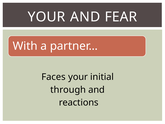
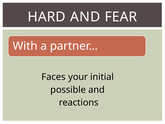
YOUR at (47, 17): YOUR -> HARD
through: through -> possible
